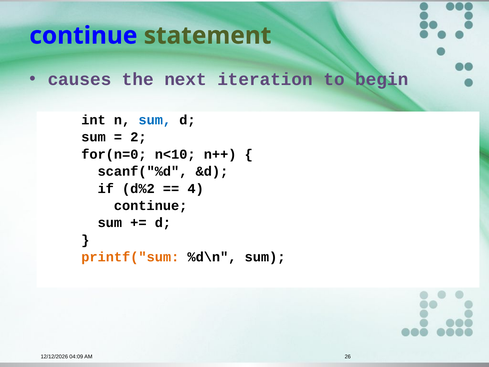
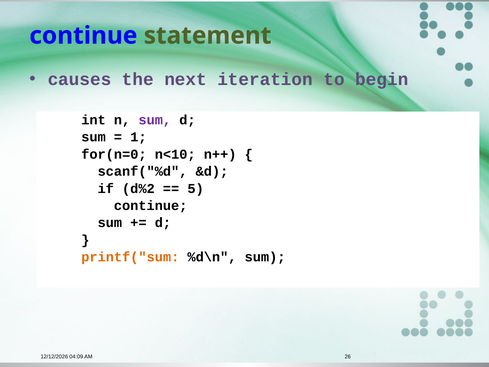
sum at (155, 120) colour: blue -> purple
2: 2 -> 1
4: 4 -> 5
